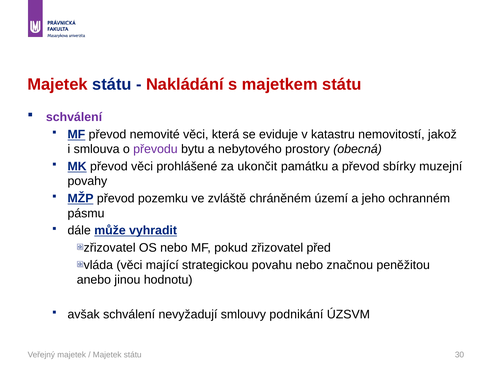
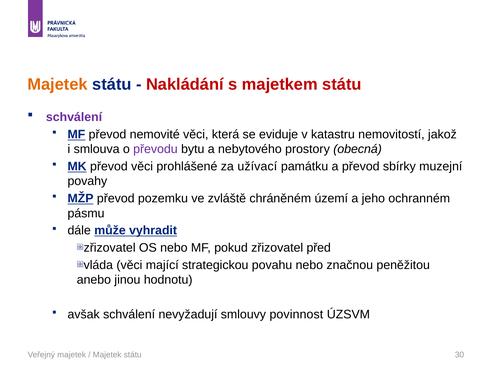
Majetek at (58, 84) colour: red -> orange
ukončit: ukončit -> užívací
podnikání: podnikání -> povinnost
